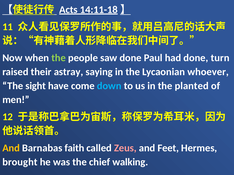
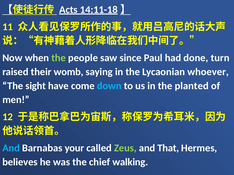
saw done: done -> since
astray: astray -> womb
And at (11, 148) colour: yellow -> light blue
faith: faith -> your
Zeus colour: pink -> light green
Feet: Feet -> That
brought: brought -> believes
